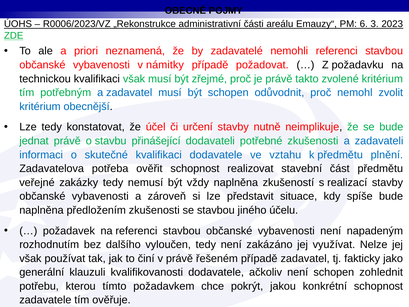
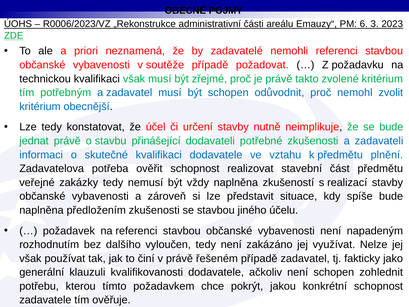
námitky: námitky -> soutěže
